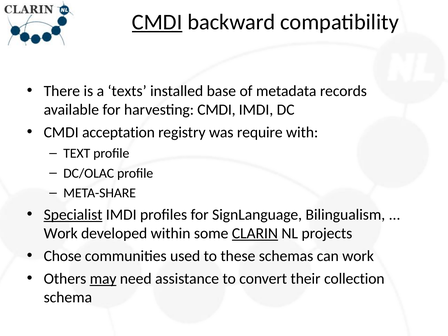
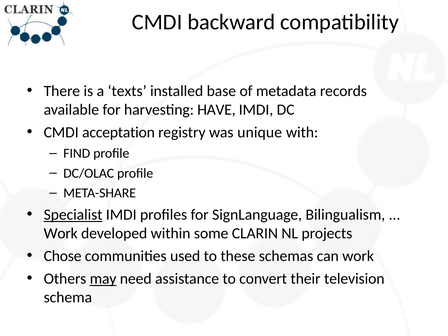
CMDI at (157, 22) underline: present -> none
harvesting CMDI: CMDI -> HAVE
require: require -> unique
TEXT: TEXT -> FIND
CLARIN underline: present -> none
collection: collection -> television
